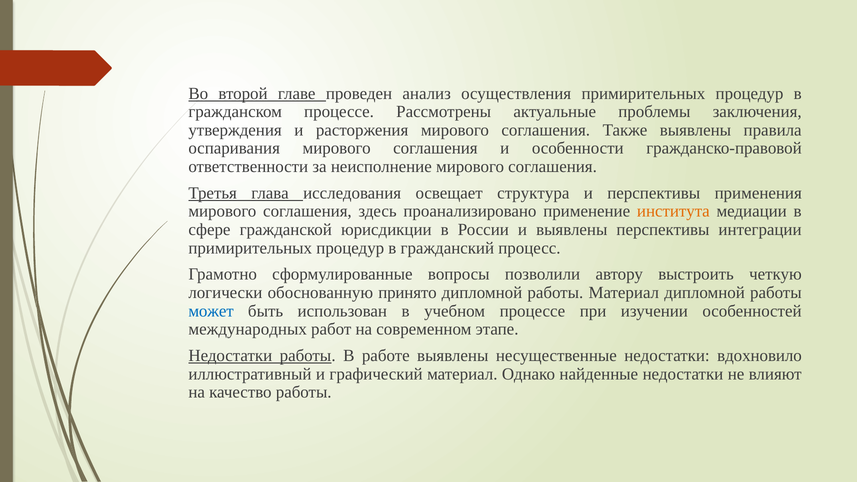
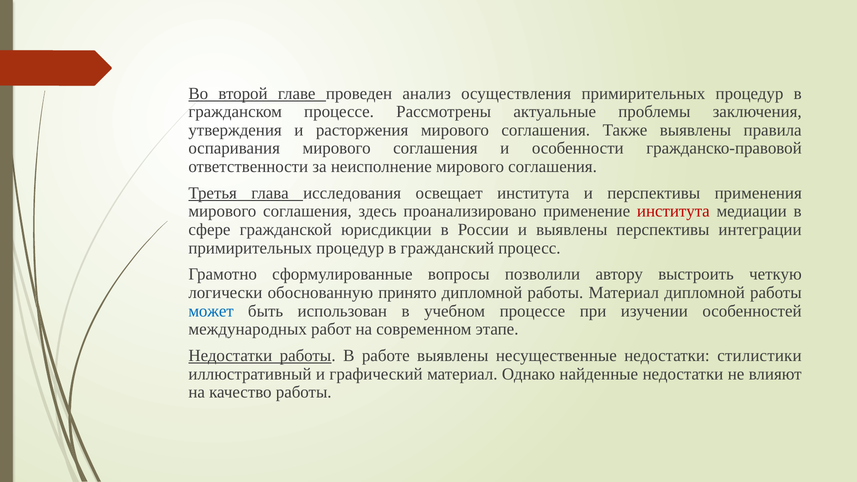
освещает структура: структура -> института
института at (673, 211) colour: orange -> red
вдохновило: вдохновило -> стилистики
